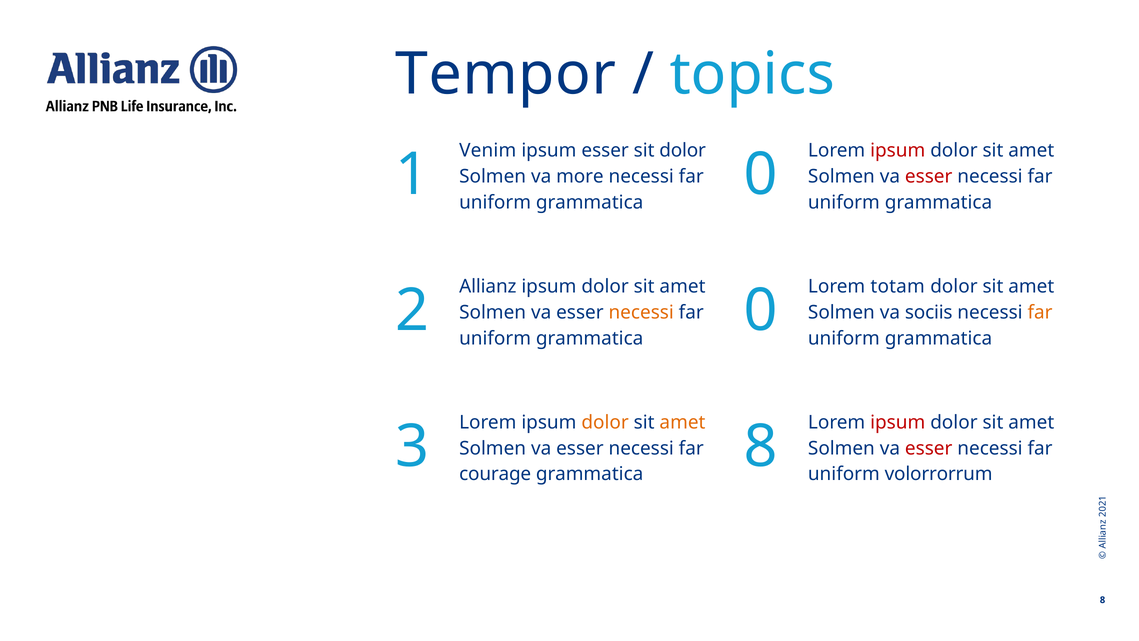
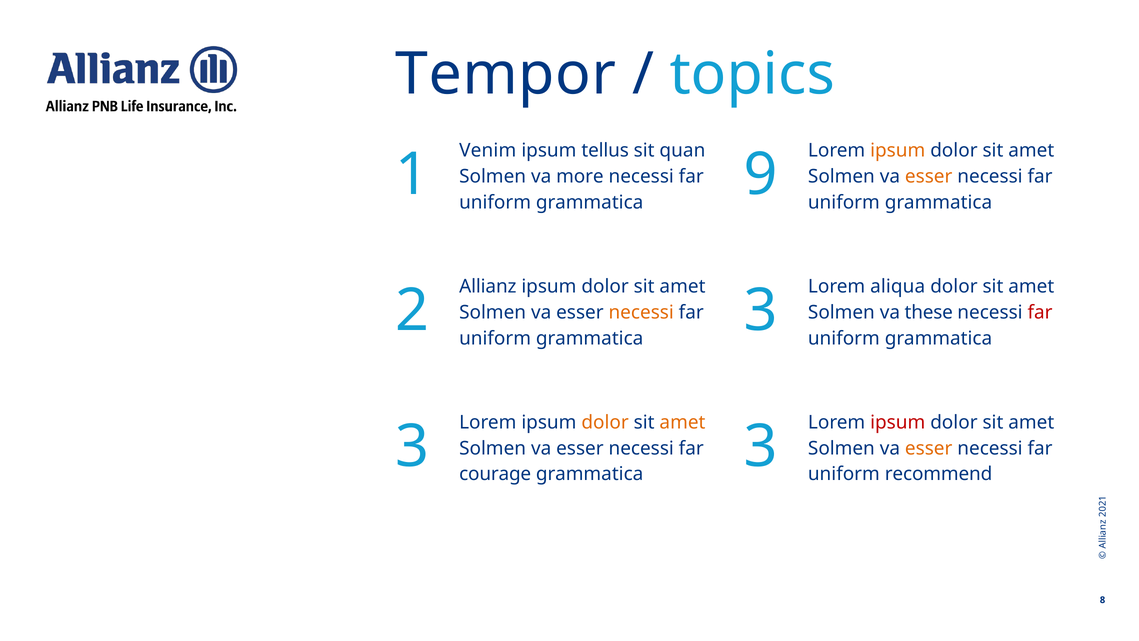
ipsum esser: esser -> tellus
sit dolor: dolor -> quan
ipsum at (898, 150) colour: red -> orange
esser at (929, 176) colour: red -> orange
0 at (761, 175): 0 -> 9
totam: totam -> aliqua
sociis: sociis -> these
far at (1040, 312) colour: orange -> red
0 at (761, 311): 0 -> 3
esser at (929, 448) colour: red -> orange
8 at (761, 446): 8 -> 3
volorrorrum: volorrorrum -> recommend
